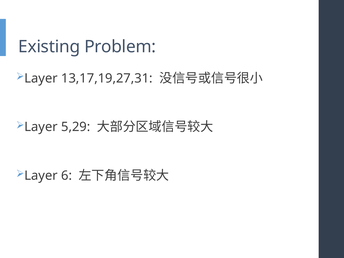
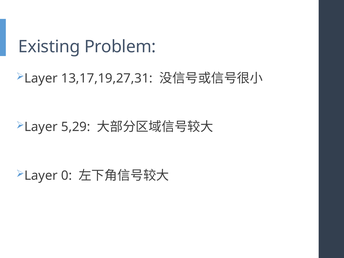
6: 6 -> 0
